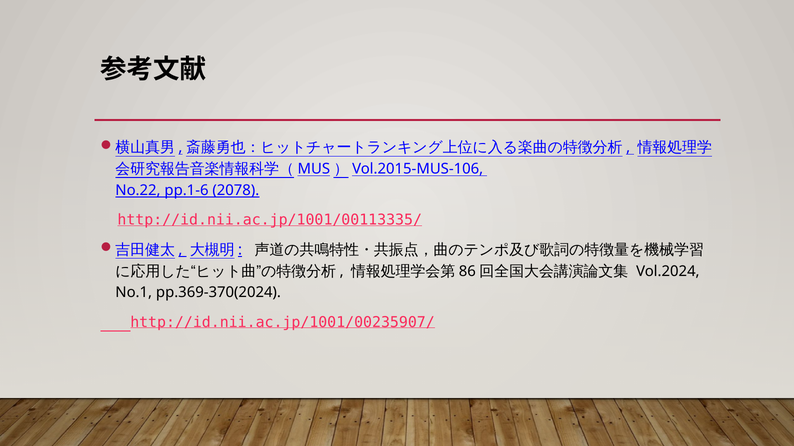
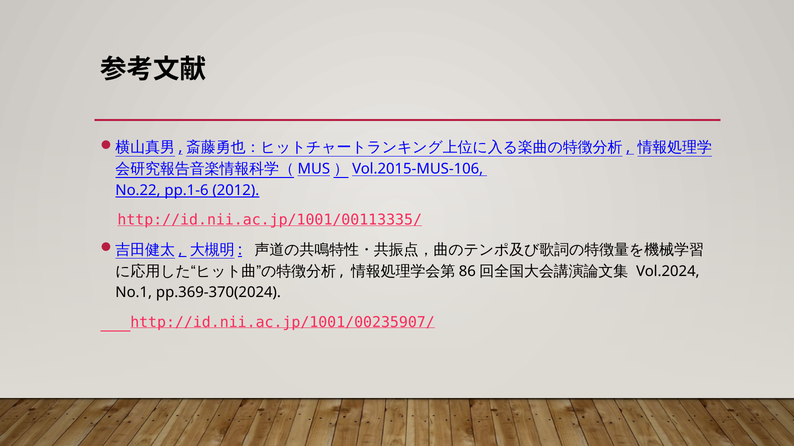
2078: 2078 -> 2012
